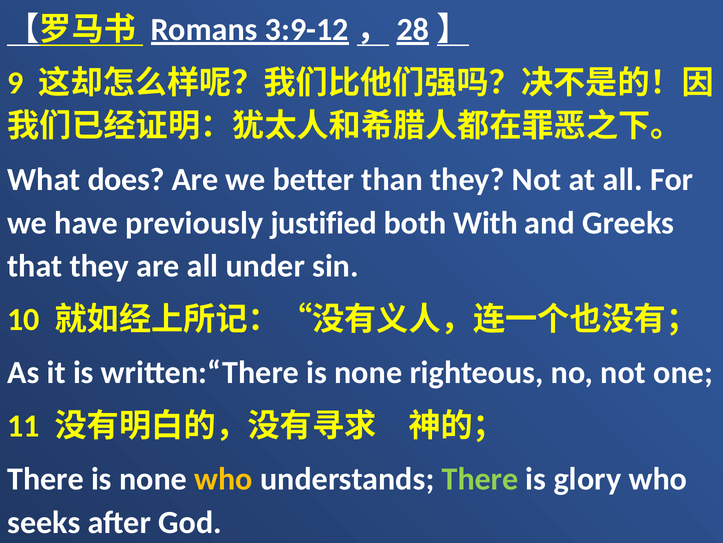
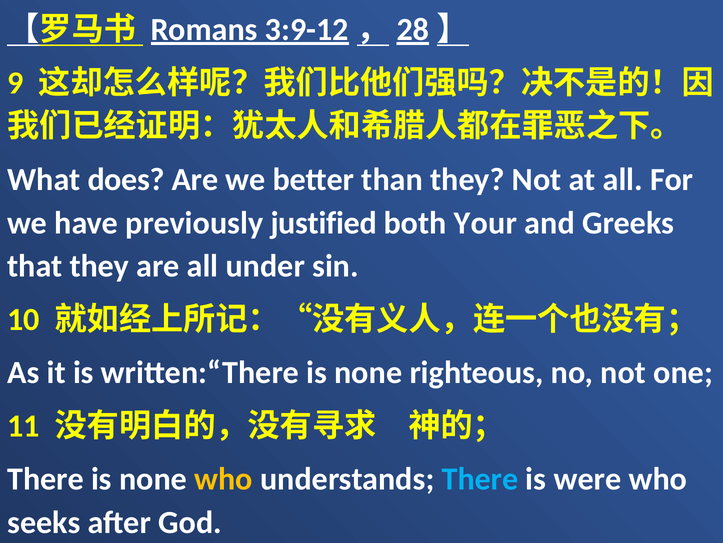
With: With -> Your
There at (480, 479) colour: light green -> light blue
glory: glory -> were
